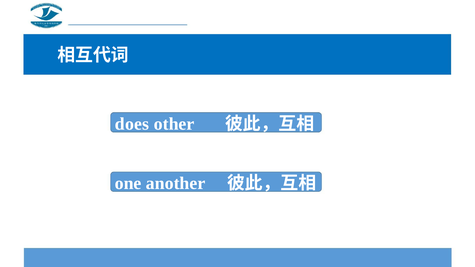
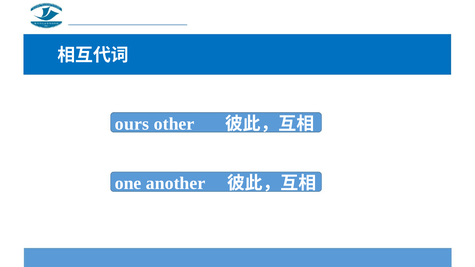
does: does -> ours
